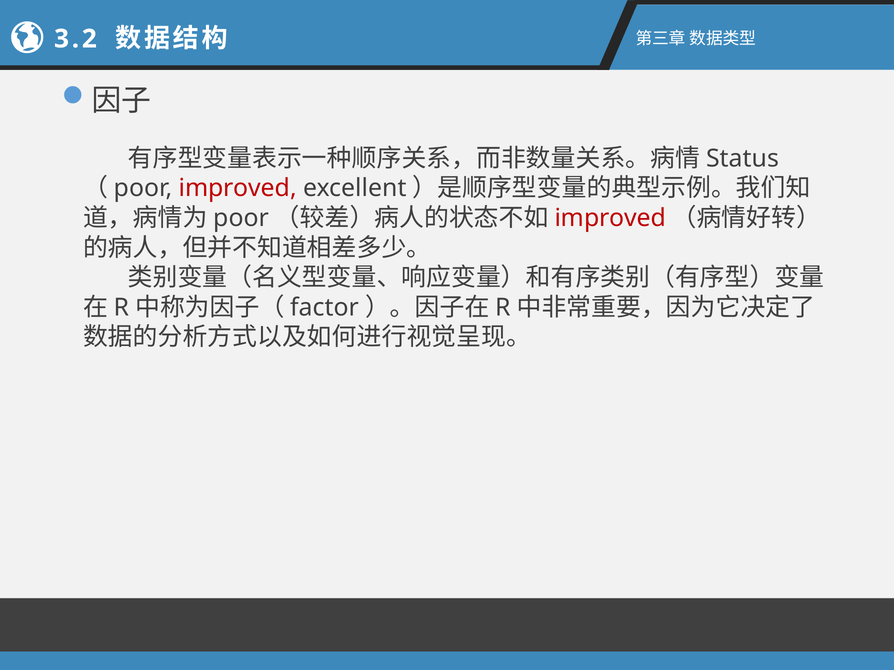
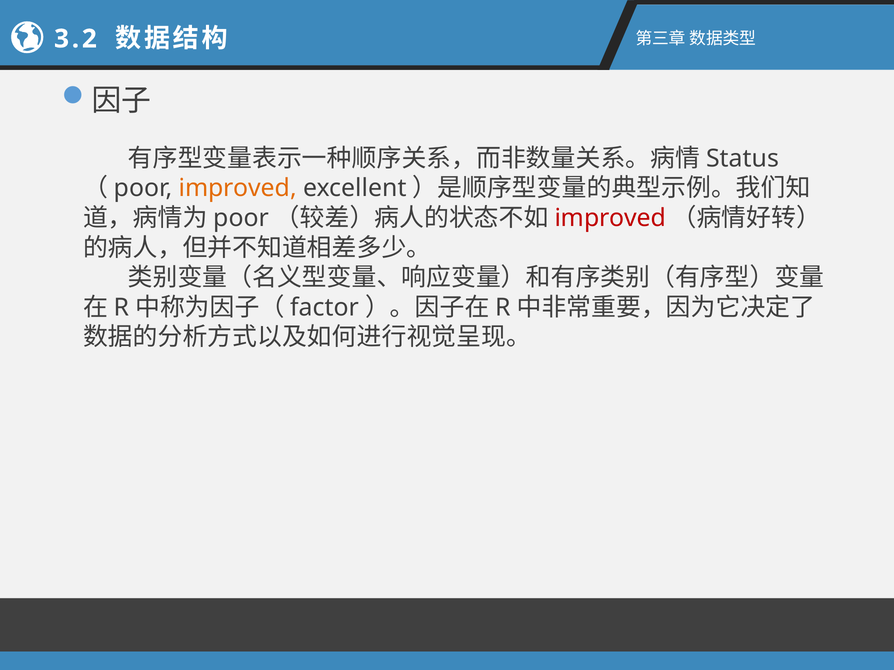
improved at (238, 188) colour: red -> orange
